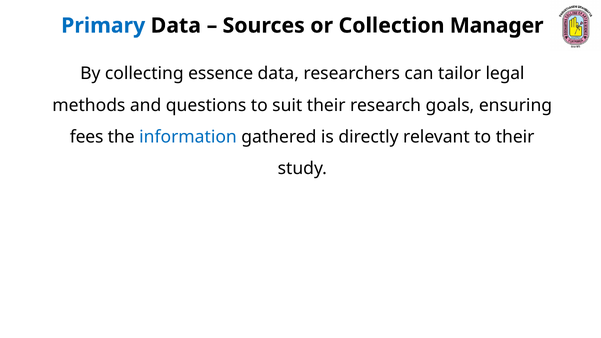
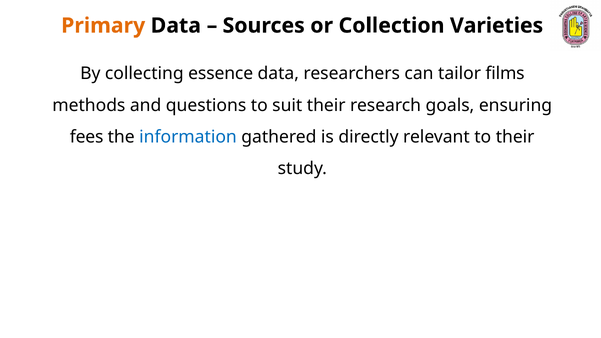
Primary colour: blue -> orange
Manager: Manager -> Varieties
legal: legal -> films
